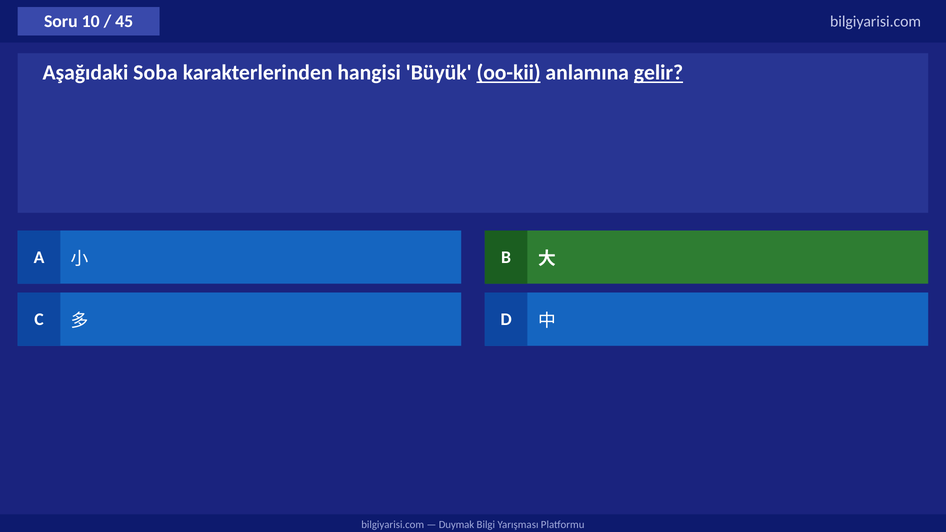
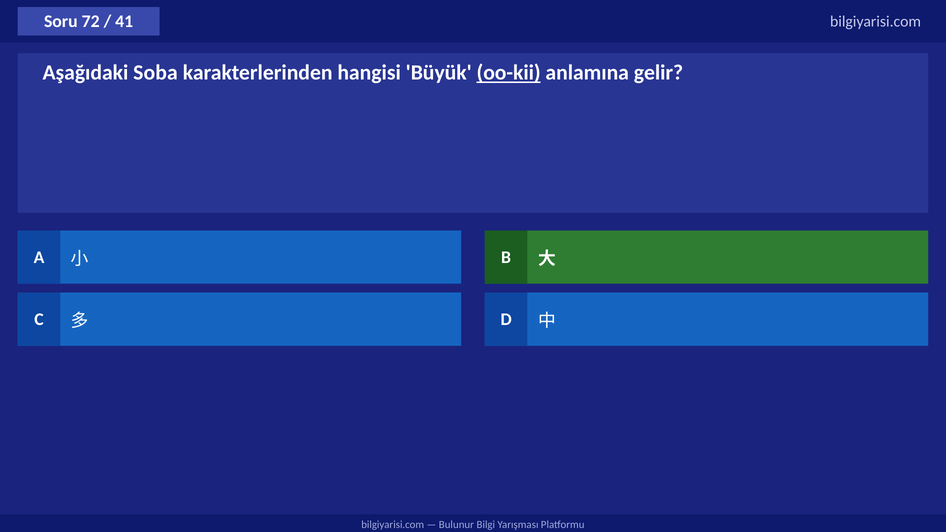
10: 10 -> 72
45: 45 -> 41
gelir underline: present -> none
Duymak: Duymak -> Bulunur
